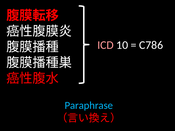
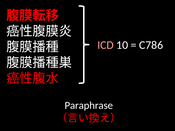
Paraphrase colour: light blue -> white
